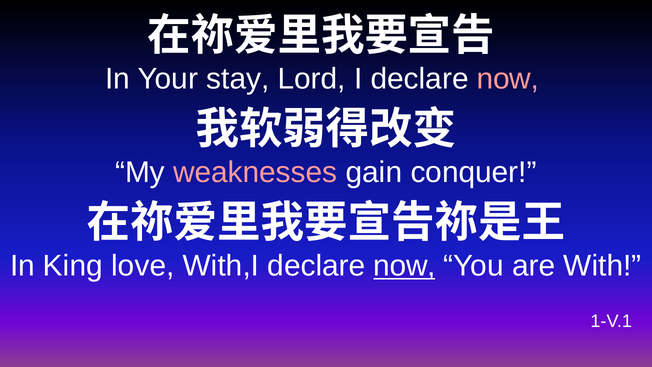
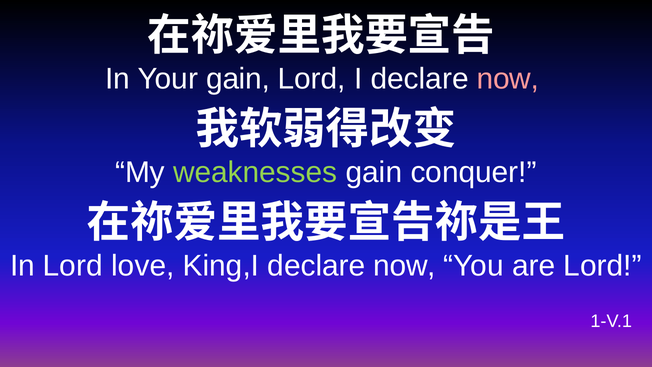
Your stay: stay -> gain
weaknesses colour: pink -> light green
In King: King -> Lord
With,I: With,I -> King,I
now at (405, 266) underline: present -> none
are With: With -> Lord
